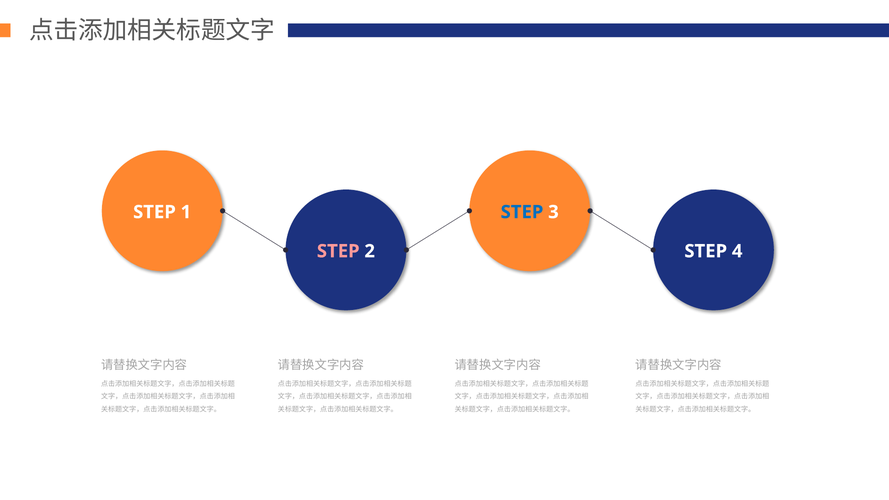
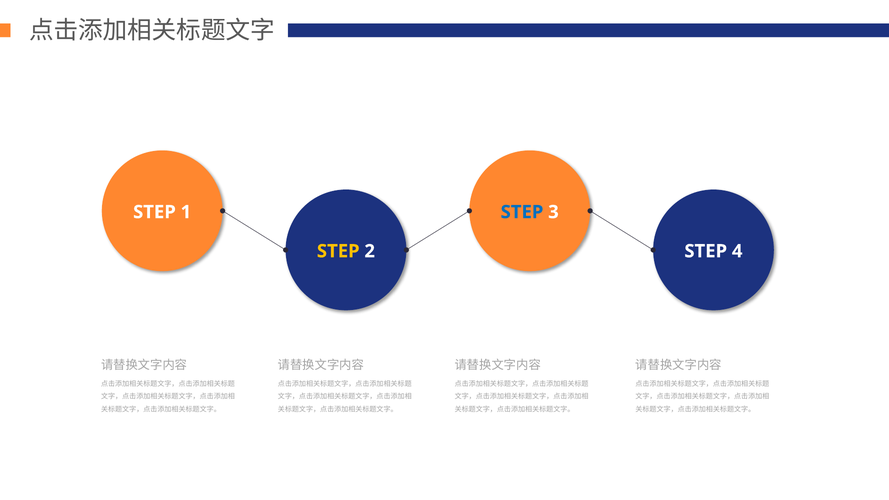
STEP at (338, 251) colour: pink -> yellow
